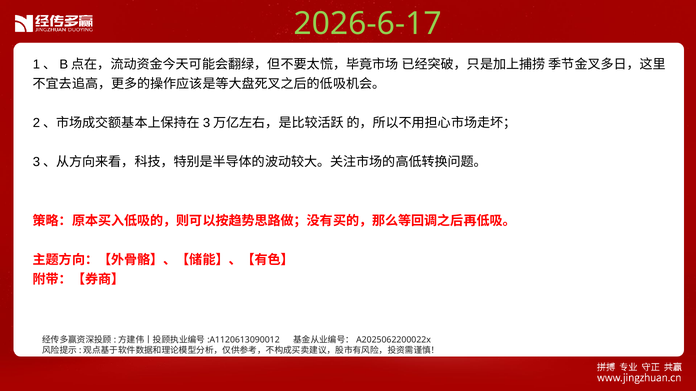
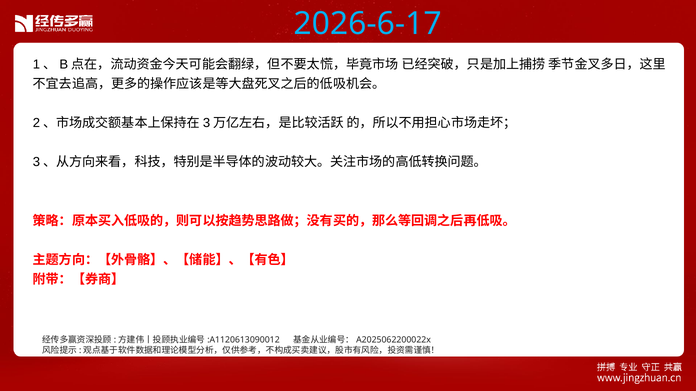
2026-6-17 colour: light green -> light blue
